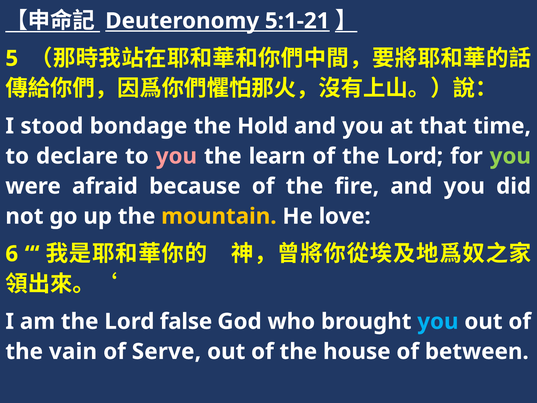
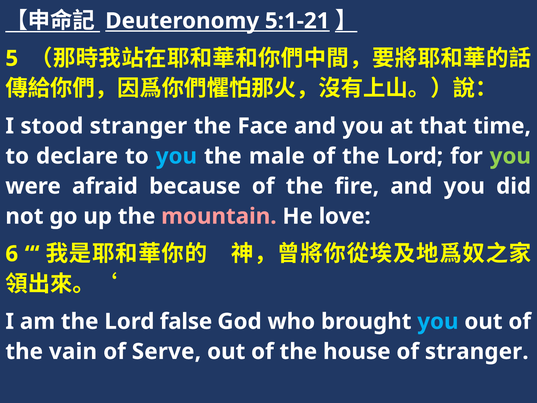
stood bondage: bondage -> stranger
Hold: Hold -> Face
you at (176, 156) colour: pink -> light blue
learn: learn -> male
mountain colour: yellow -> pink
of between: between -> stranger
